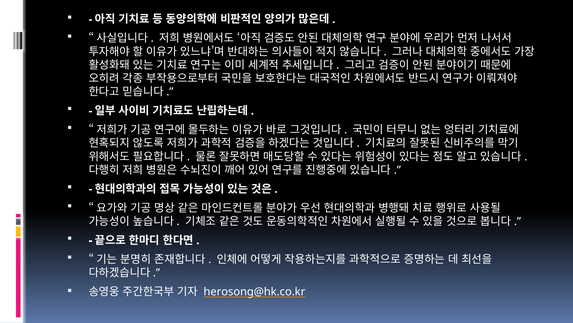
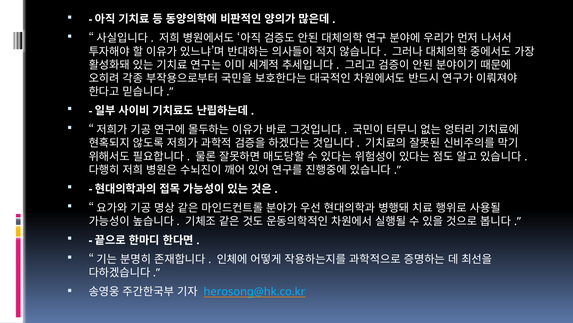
herosong@hk.co.kr colour: white -> light blue
